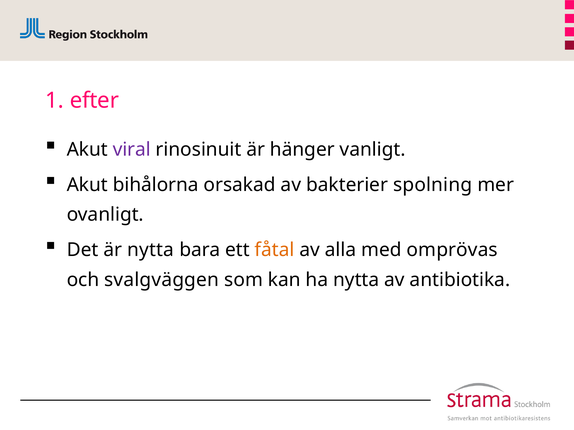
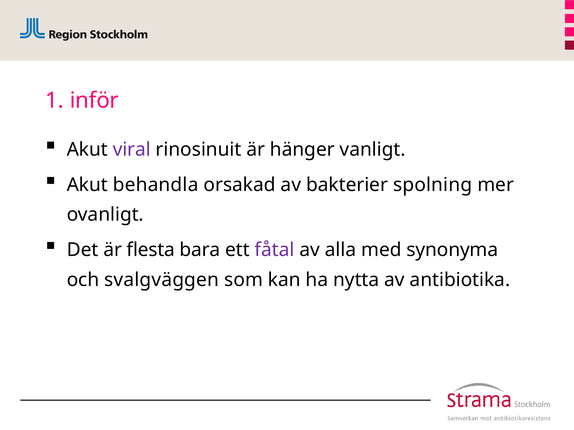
efter: efter -> inför
bihålorna: bihålorna -> behandla
är nytta: nytta -> flesta
fåtal colour: orange -> purple
omprövas: omprövas -> synonyma
